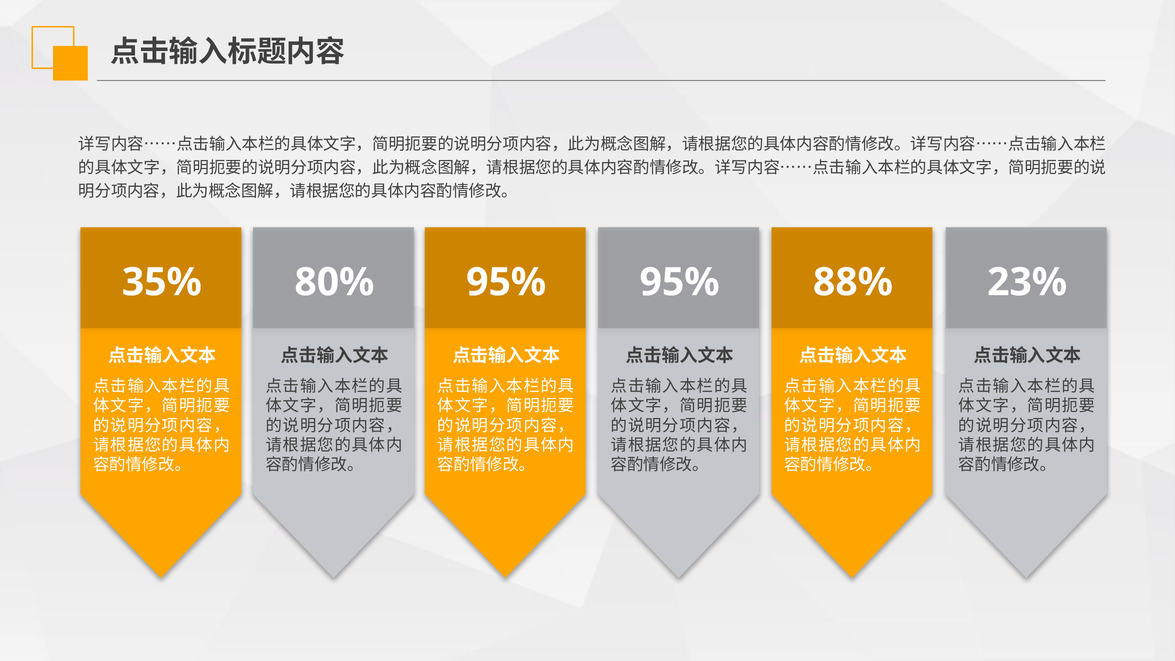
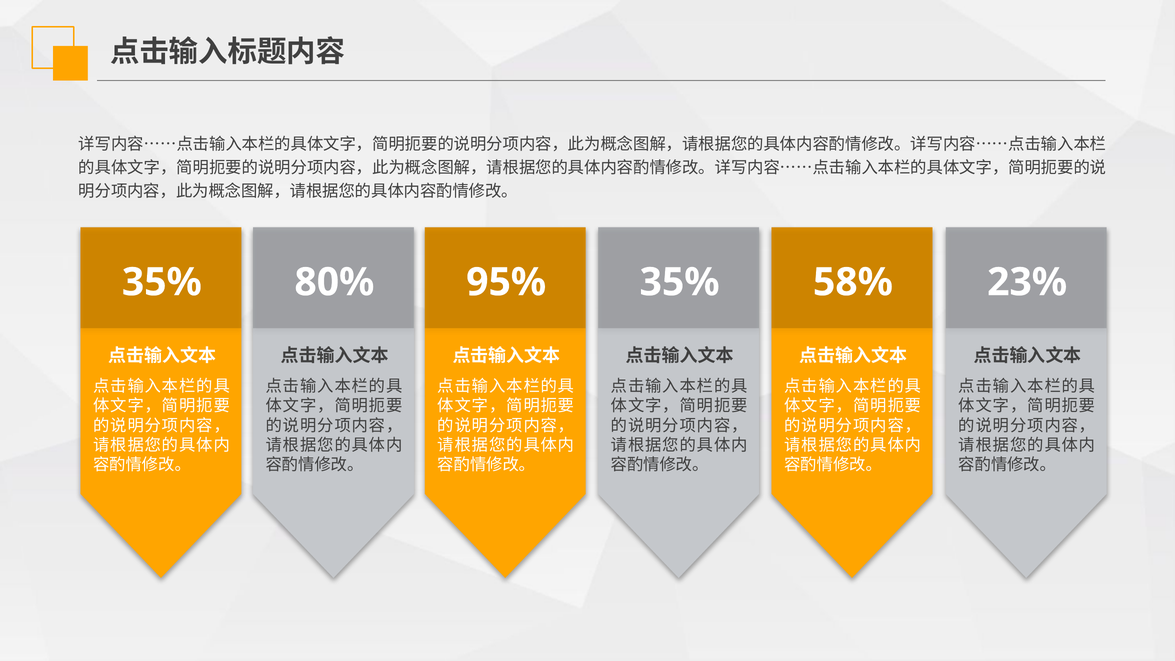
95% at (680, 282): 95% -> 35%
88%: 88% -> 58%
